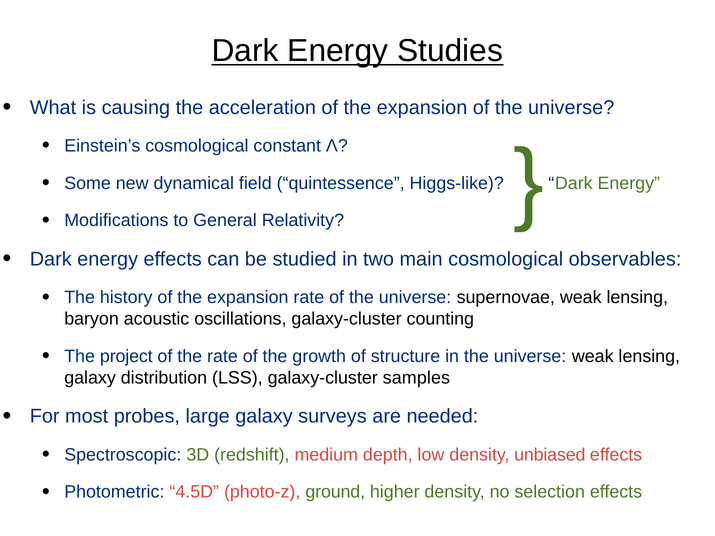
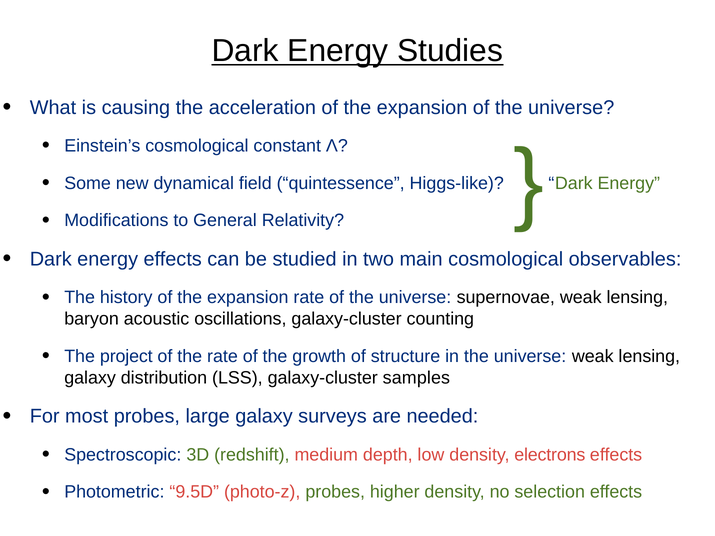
unbiased: unbiased -> electrons
4.5D: 4.5D -> 9.5D
photo-z ground: ground -> probes
